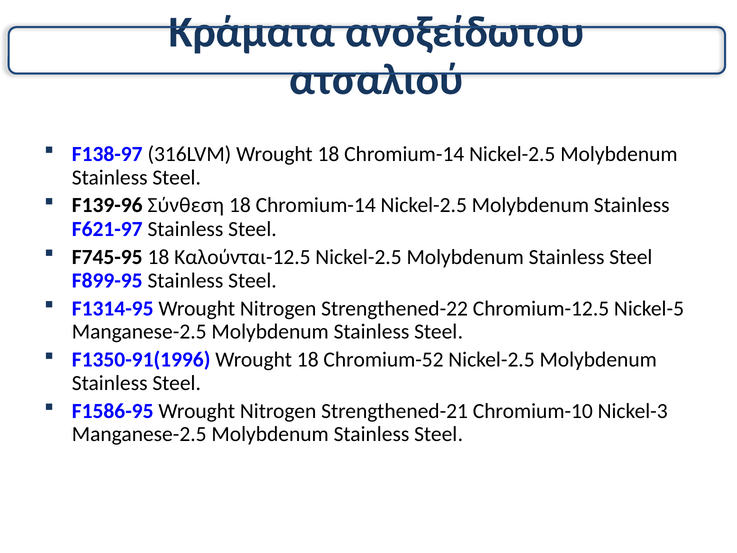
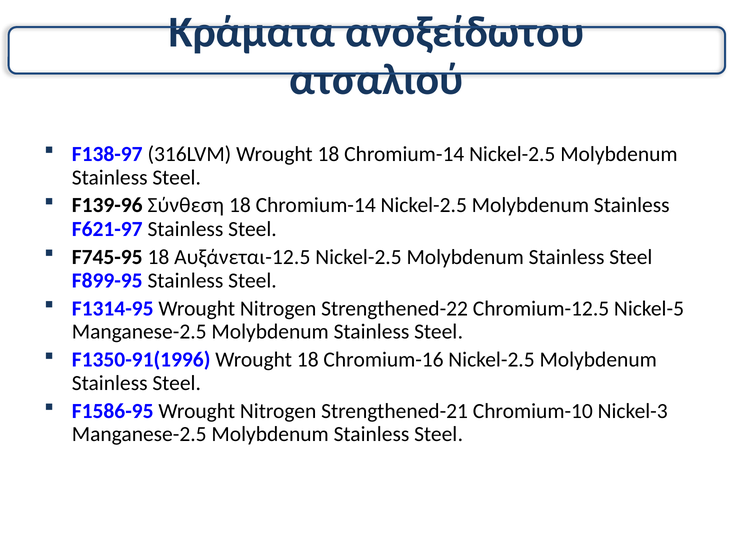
Καλούνται-12.5: Καλούνται-12.5 -> Αυξάνεται-12.5
Chromium-52: Chromium-52 -> Chromium-16
